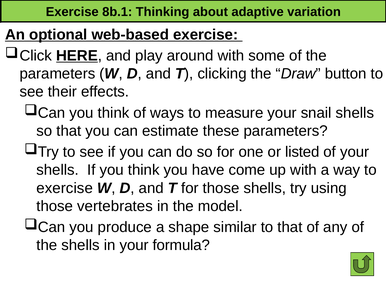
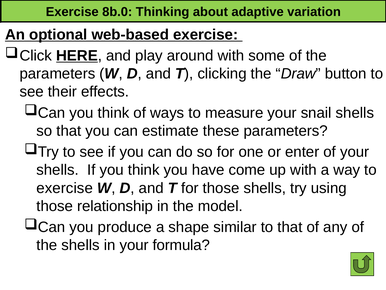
8b.1: 8b.1 -> 8b.0
listed: listed -> enter
vertebrates: vertebrates -> relationship
